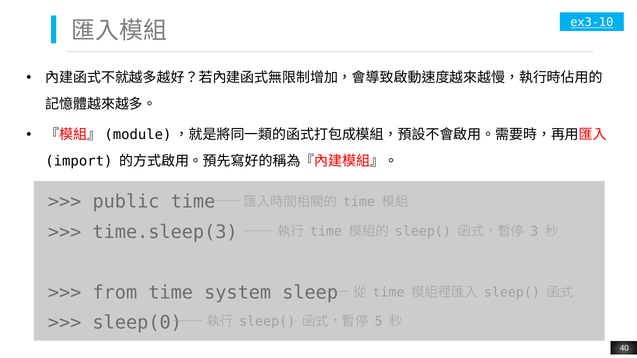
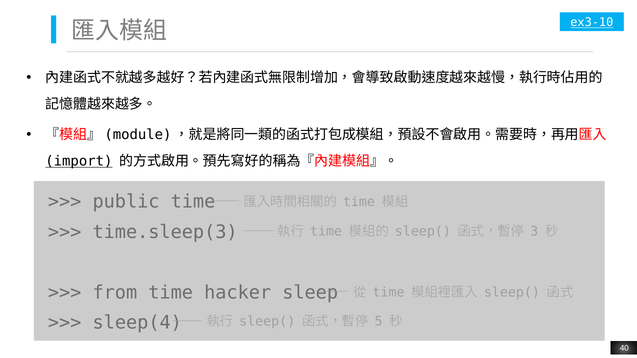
import underline: none -> present
system: system -> hacker
sleep(0: sleep(0 -> sleep(4
